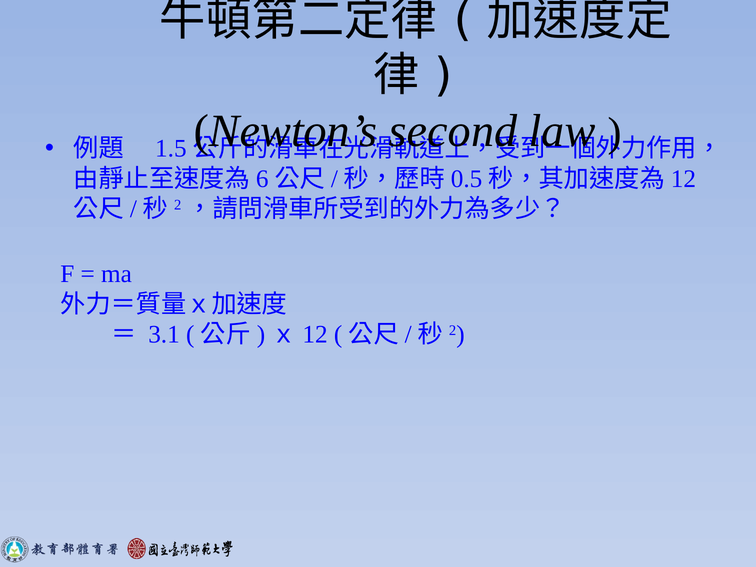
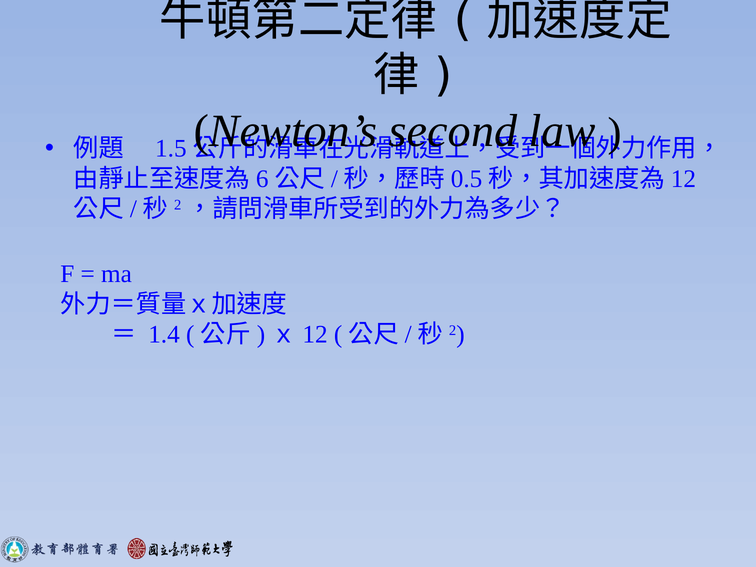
3.1: 3.1 -> 1.4
